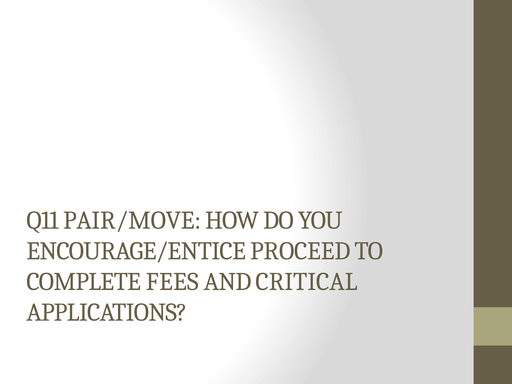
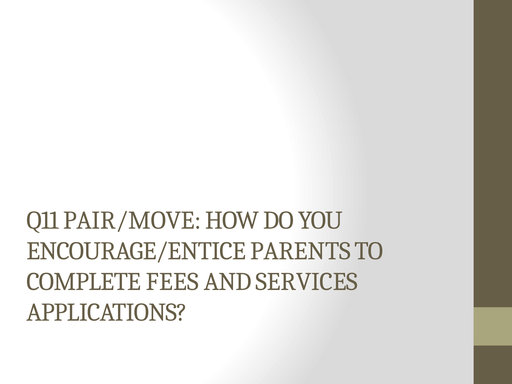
PROCEED: PROCEED -> PARENTS
CRITICAL: CRITICAL -> SERVICES
